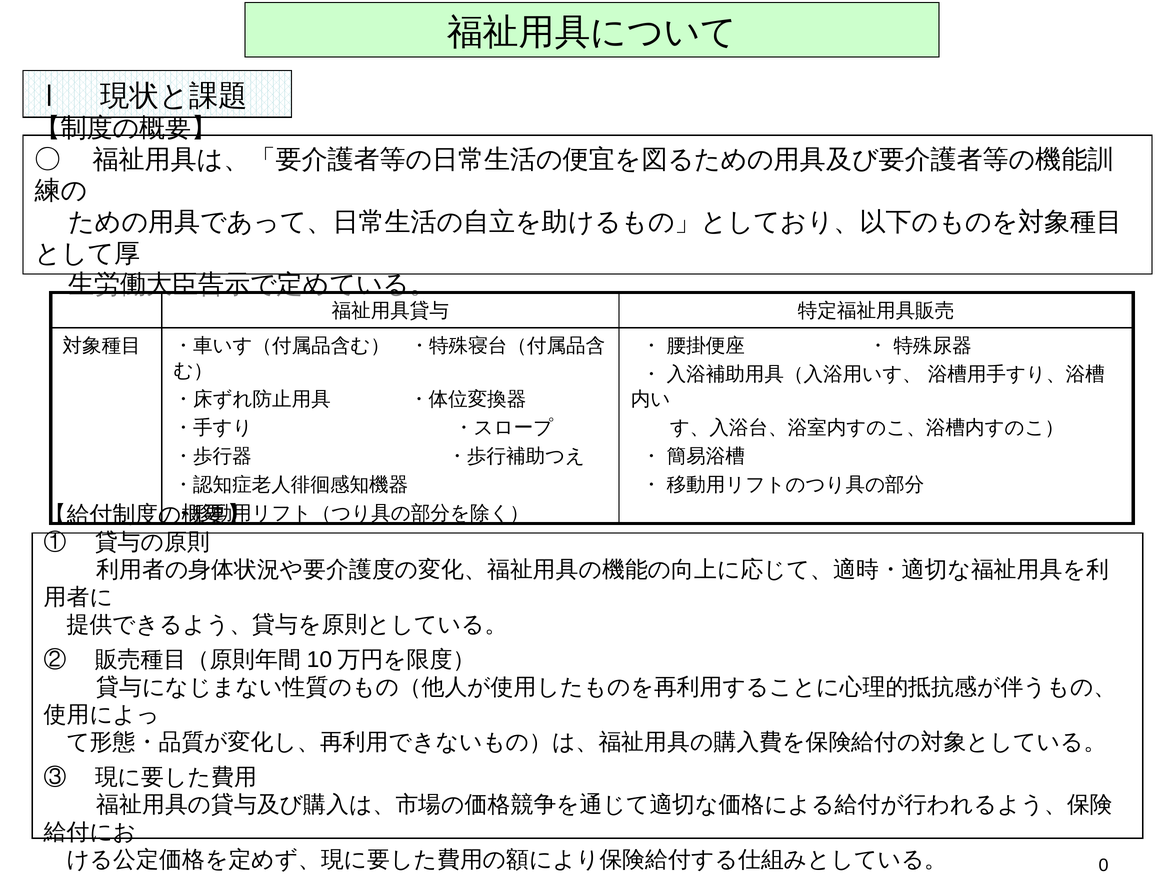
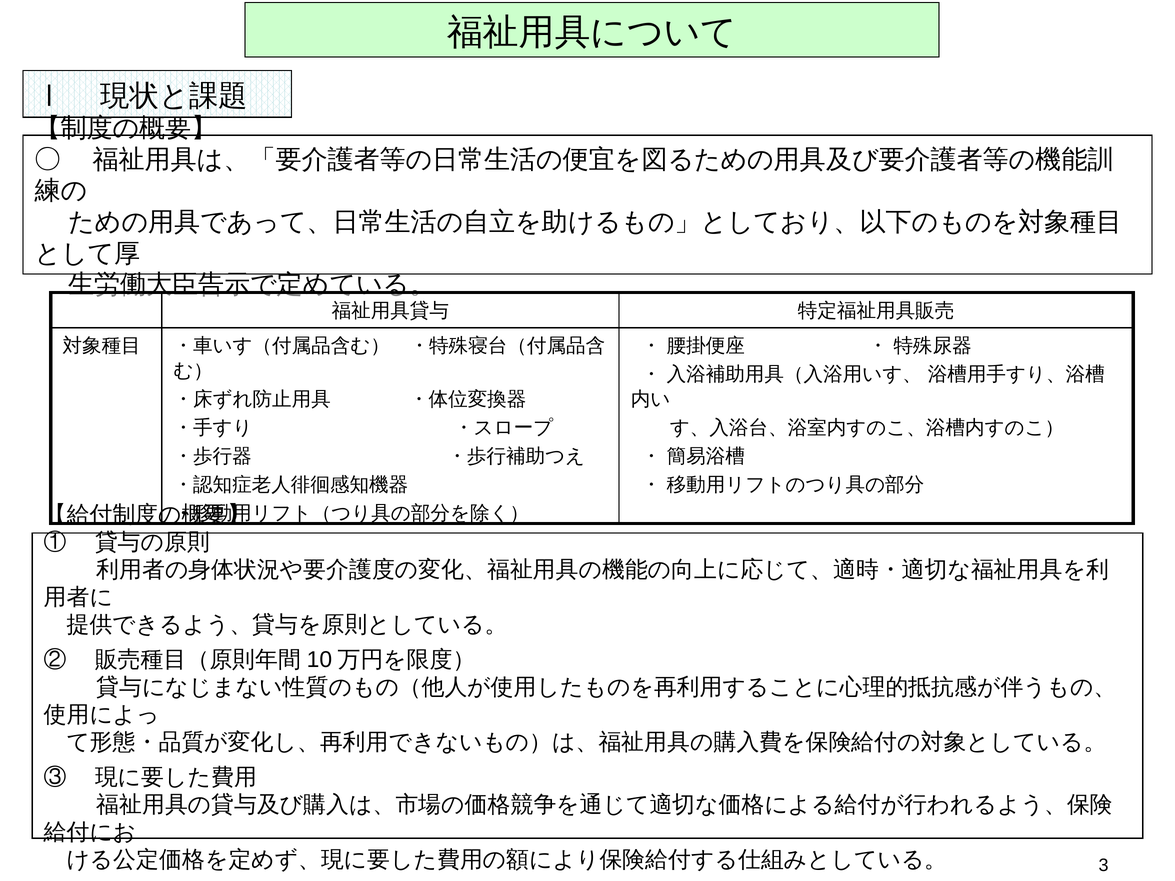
0: 0 -> 3
